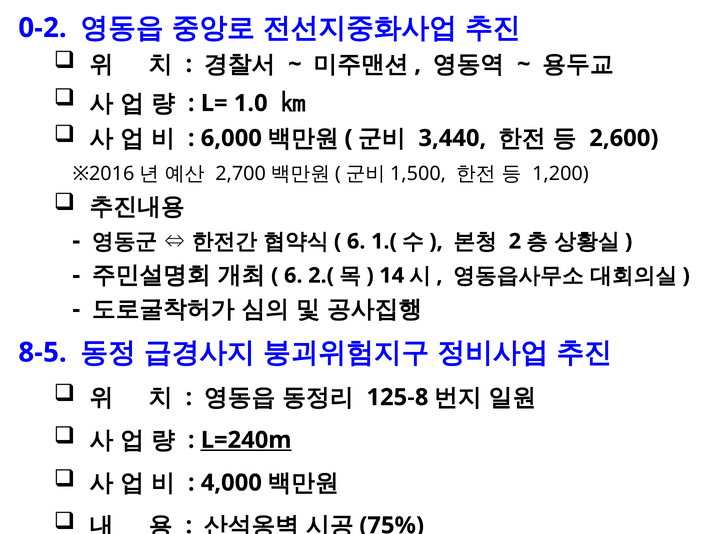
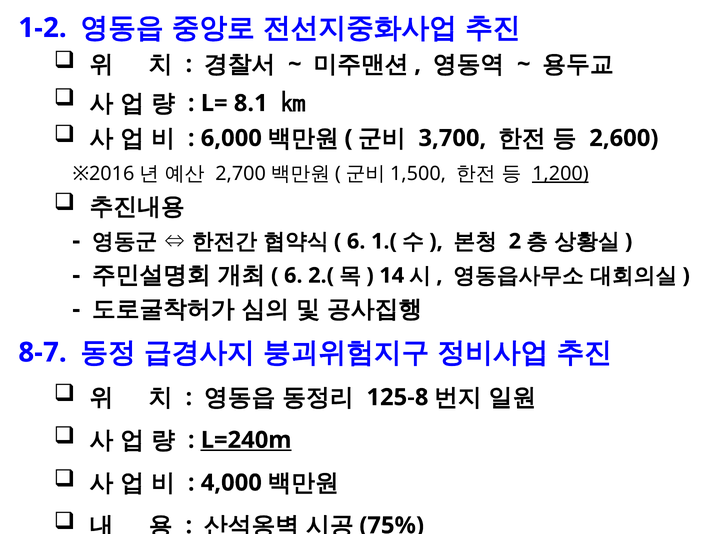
0-2: 0-2 -> 1-2
1.0: 1.0 -> 8.1
3,440: 3,440 -> 3,700
1,200 underline: none -> present
8-5: 8-5 -> 8-7
